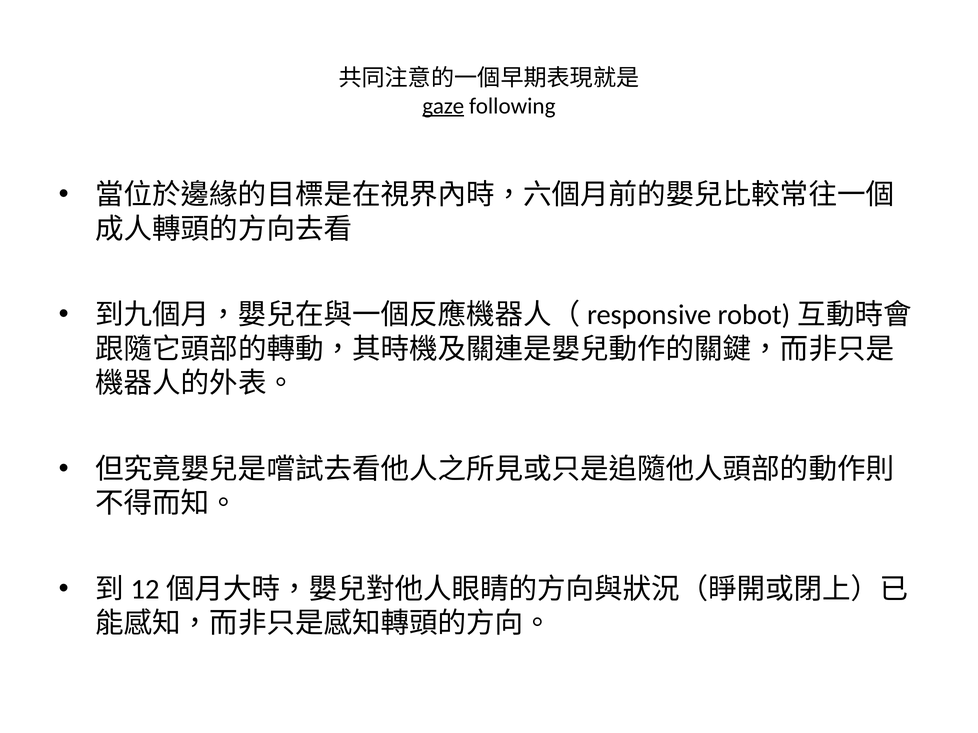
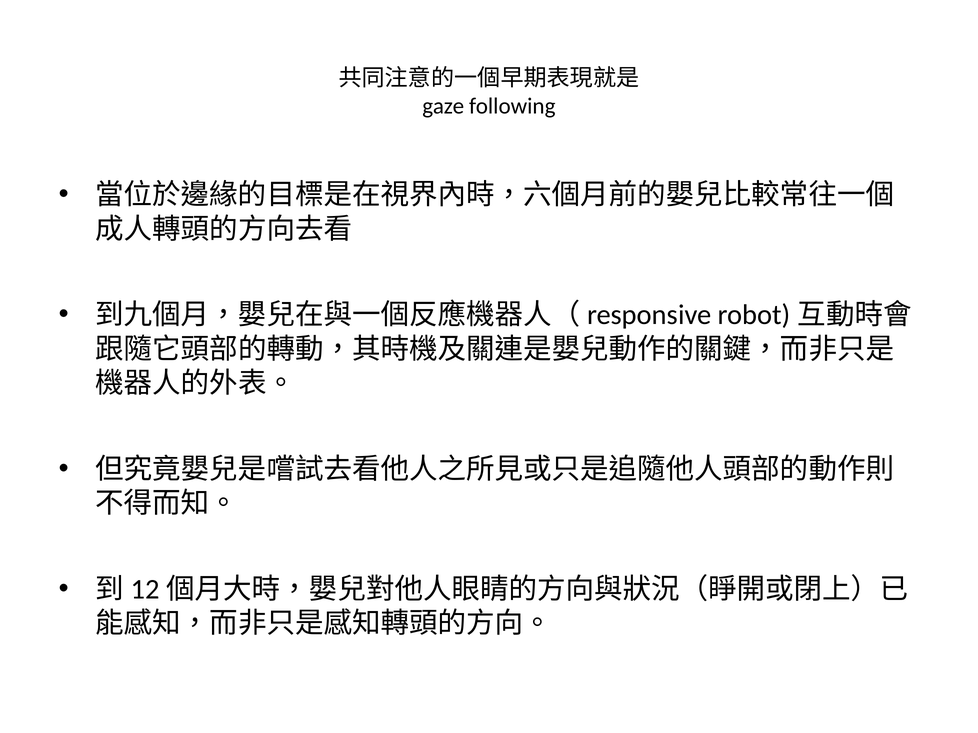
gaze underline: present -> none
